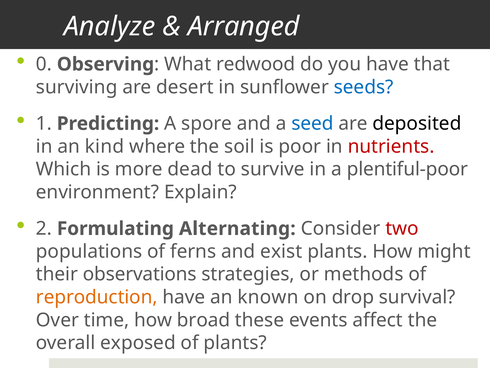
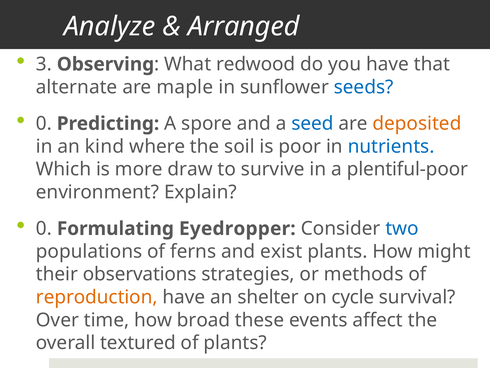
0: 0 -> 3
surviving: surviving -> alternate
desert: desert -> maple
1 at (44, 123): 1 -> 0
deposited colour: black -> orange
nutrients colour: red -> blue
dead: dead -> draw
2 at (44, 228): 2 -> 0
Alternating: Alternating -> Eyedropper
two colour: red -> blue
known: known -> shelter
drop: drop -> cycle
exposed: exposed -> textured
